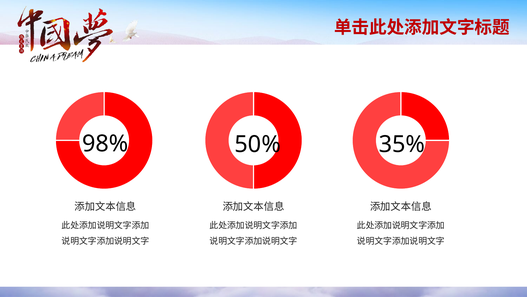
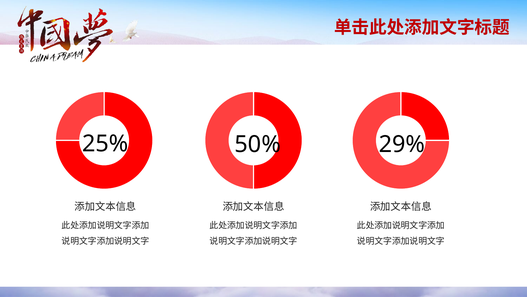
98%: 98% -> 25%
35%: 35% -> 29%
